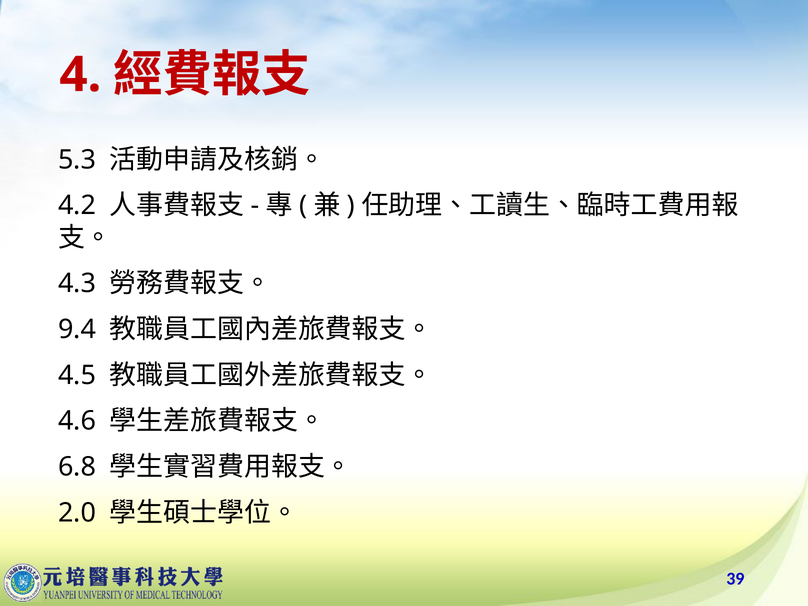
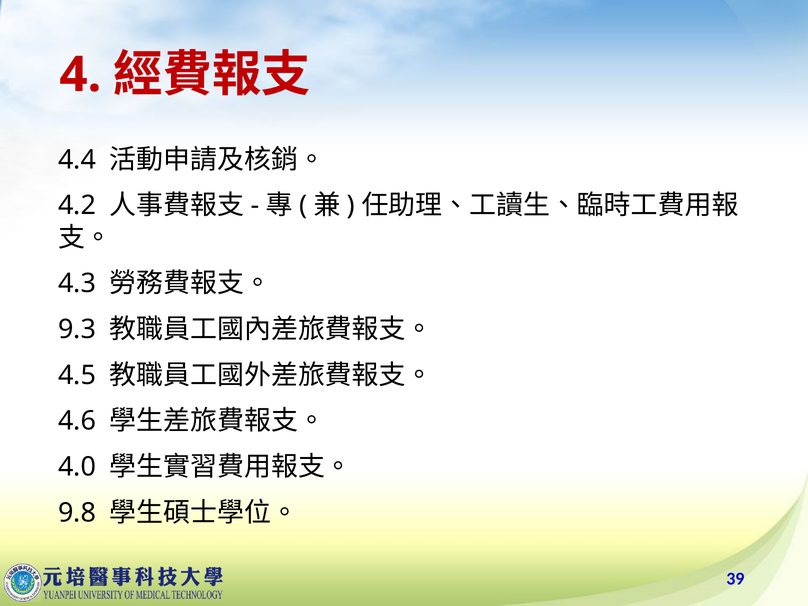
5.3: 5.3 -> 4.4
9.4: 9.4 -> 9.3
6.8: 6.8 -> 4.0
2.0: 2.0 -> 9.8
